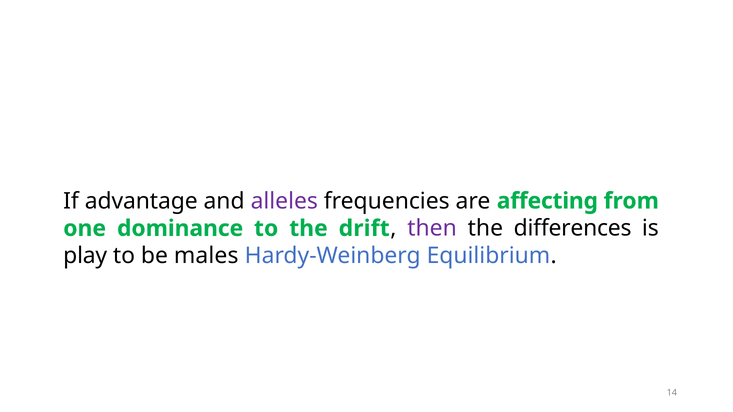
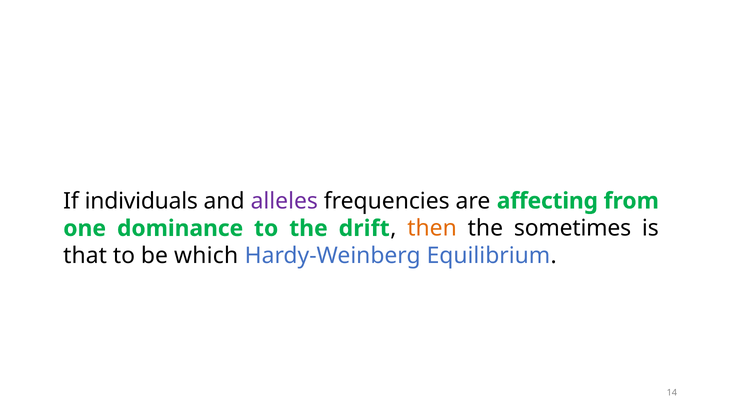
advantage: advantage -> individuals
then colour: purple -> orange
differences: differences -> sometimes
play: play -> that
males: males -> which
